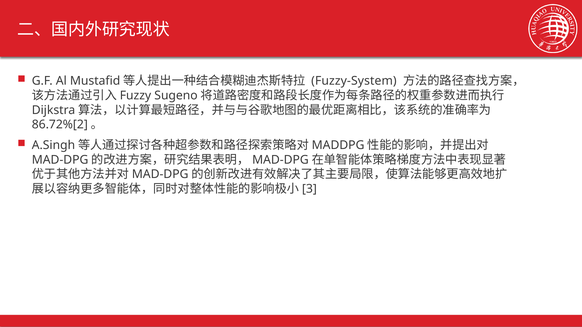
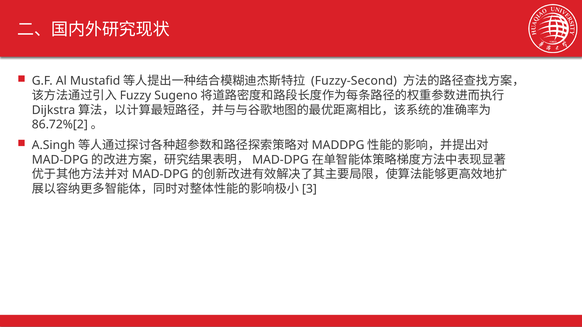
Fuzzy-System: Fuzzy-System -> Fuzzy-Second
